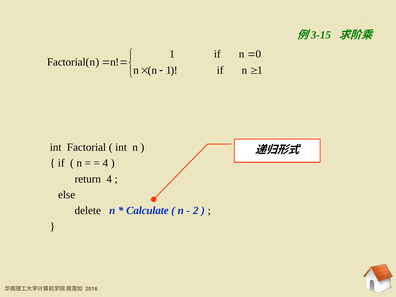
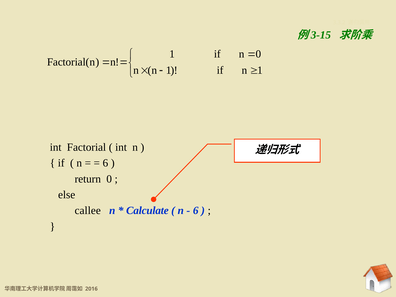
4 at (105, 163): 4 -> 6
return 4: 4 -> 0
delete: delete -> callee
2 at (196, 211): 2 -> 6
